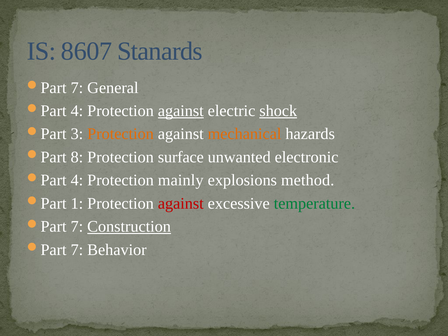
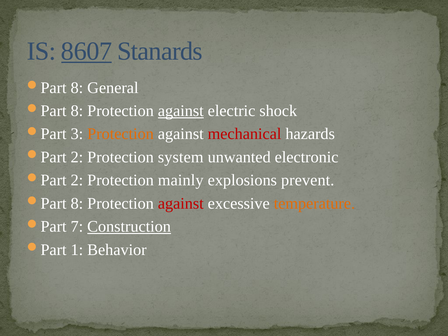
8607 underline: none -> present
7 at (77, 88): 7 -> 8
4 at (77, 111): 4 -> 8
shock underline: present -> none
mechanical colour: orange -> red
8 at (77, 157): 8 -> 2
surface: surface -> system
4 at (77, 180): 4 -> 2
method: method -> prevent
1 at (77, 203): 1 -> 8
temperature colour: green -> orange
7 at (77, 250): 7 -> 1
